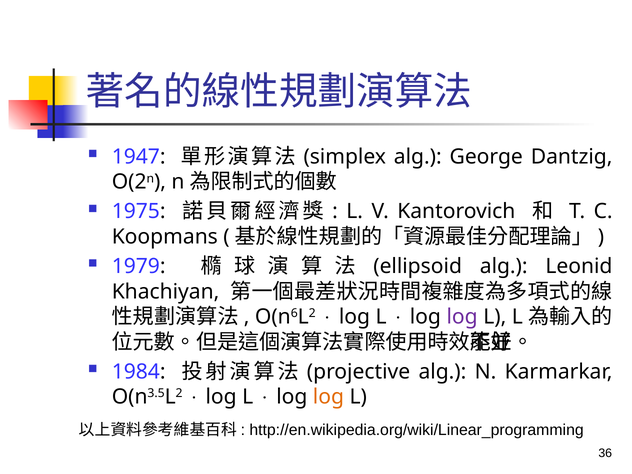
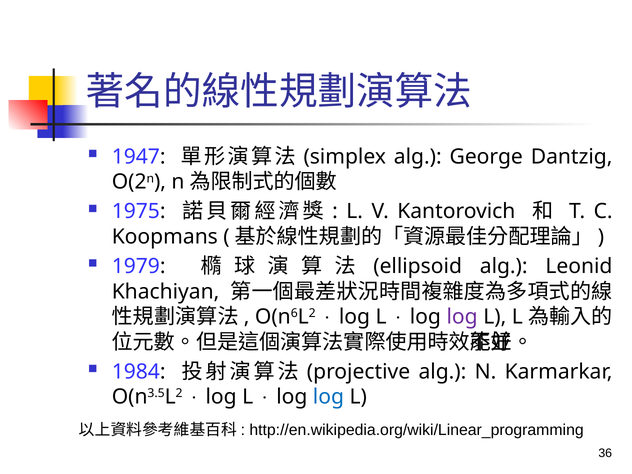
log at (328, 397) colour: orange -> blue
